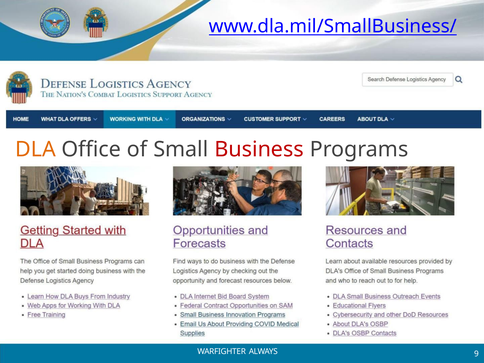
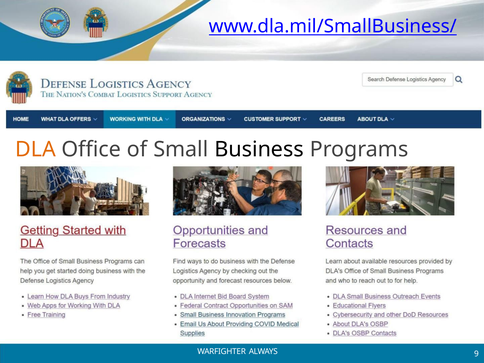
Business colour: red -> black
